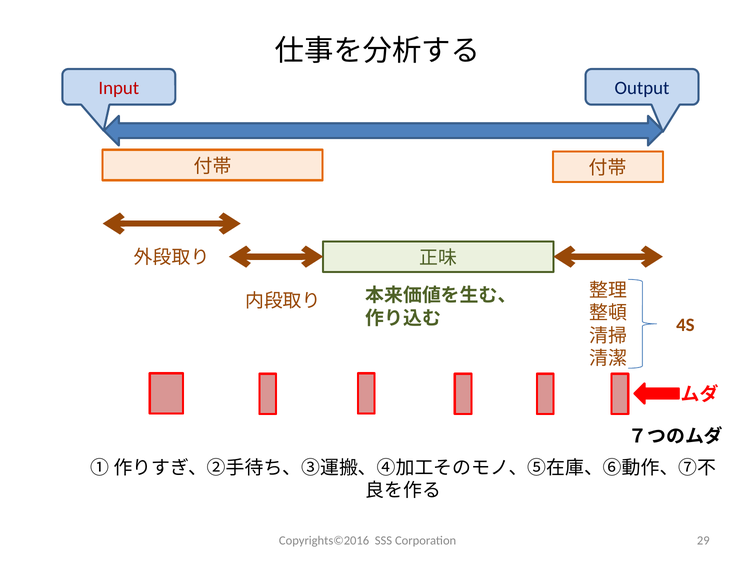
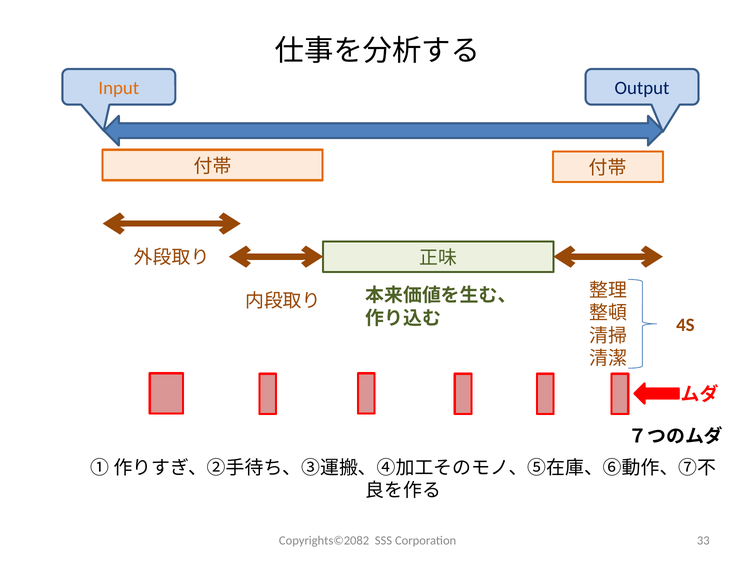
Input colour: red -> orange
Copyrights©2016: Copyrights©2016 -> Copyrights©2082
29: 29 -> 33
